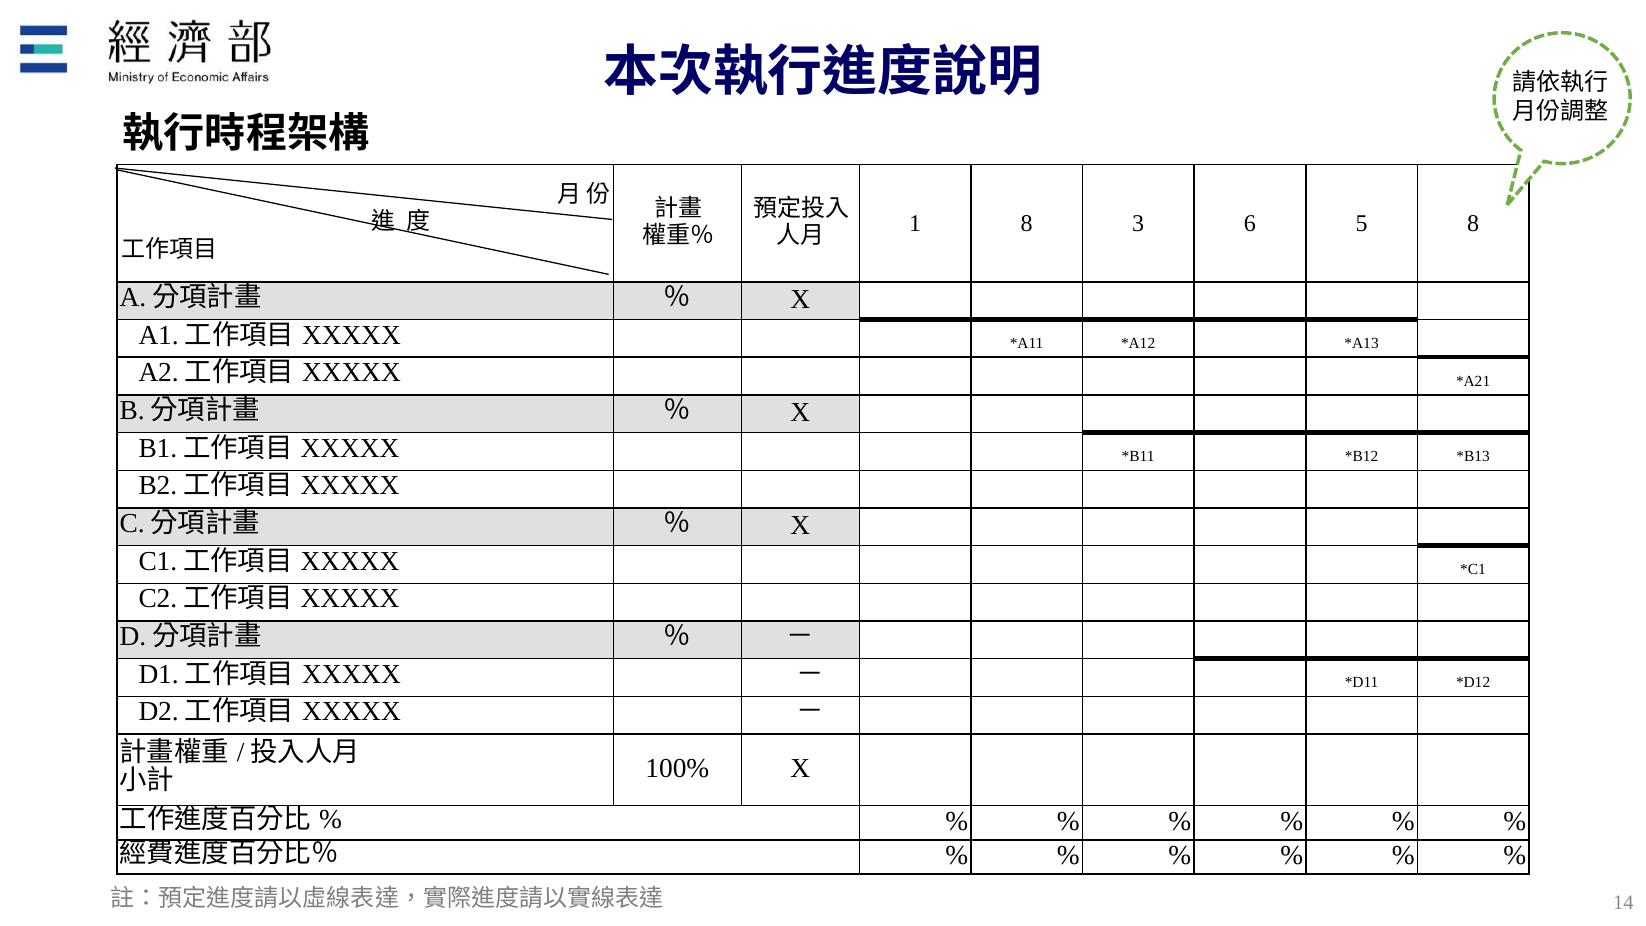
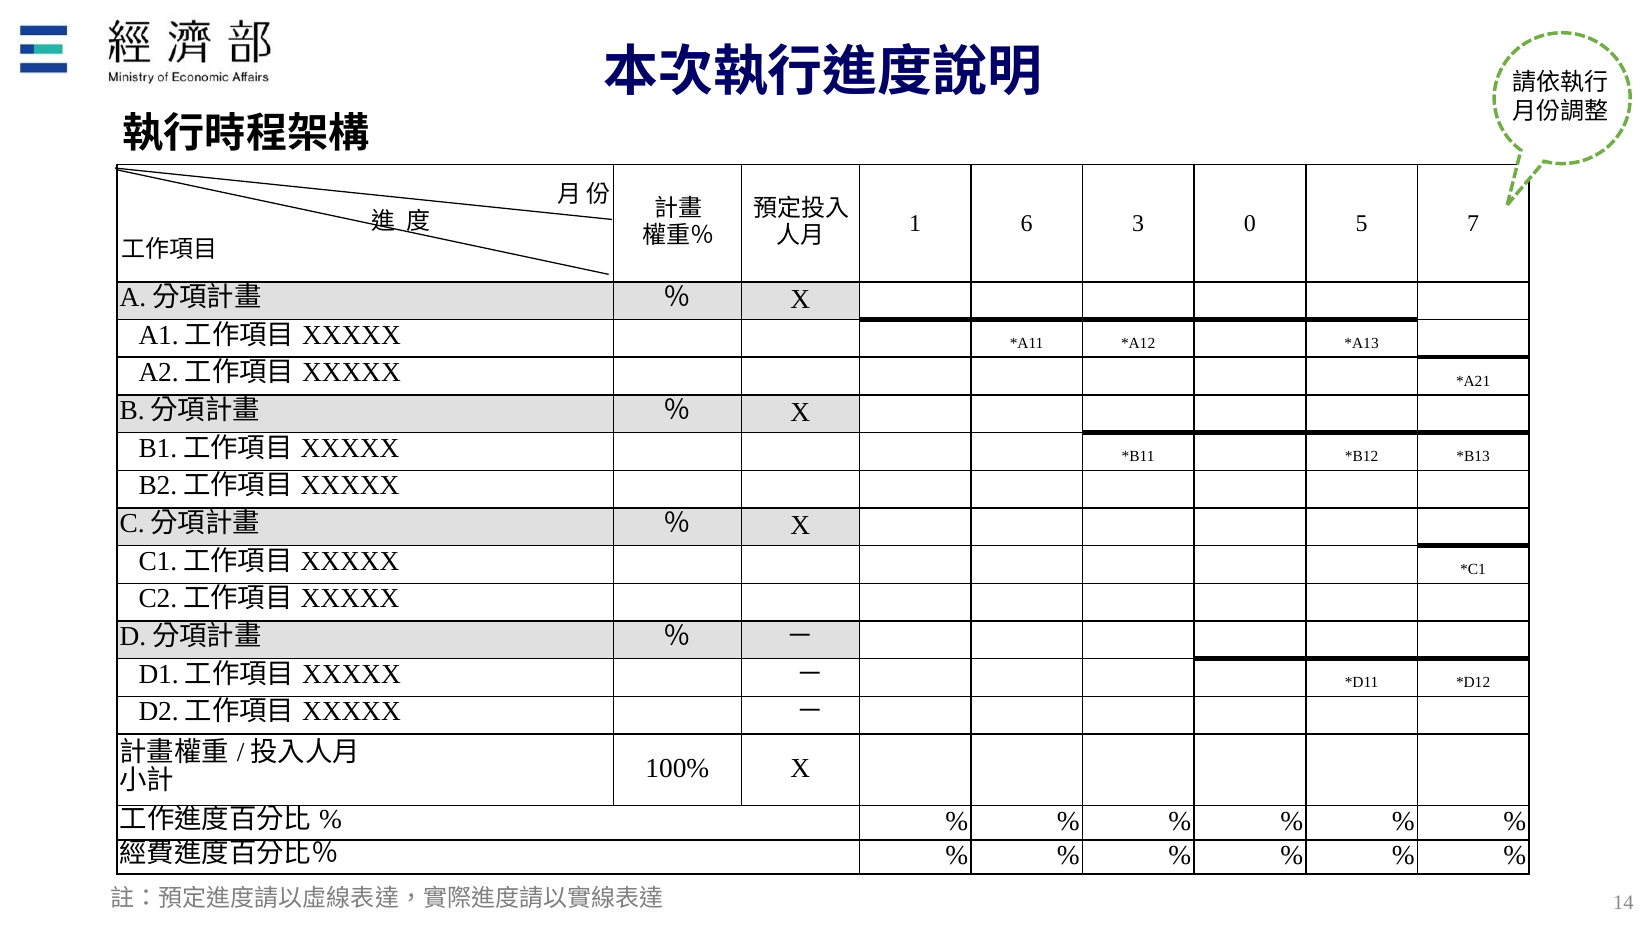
1 8: 8 -> 6
6: 6 -> 0
5 8: 8 -> 7
